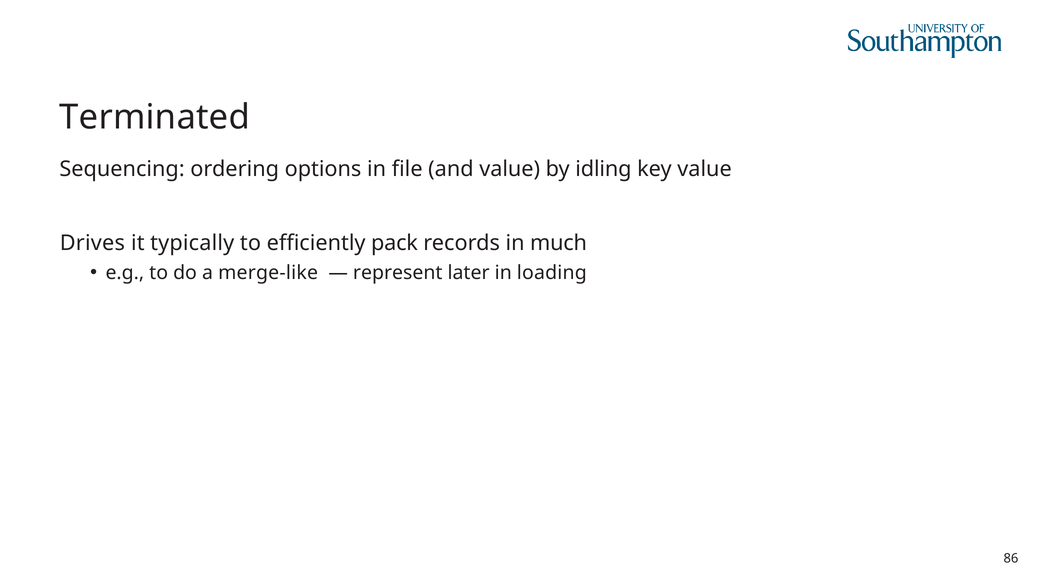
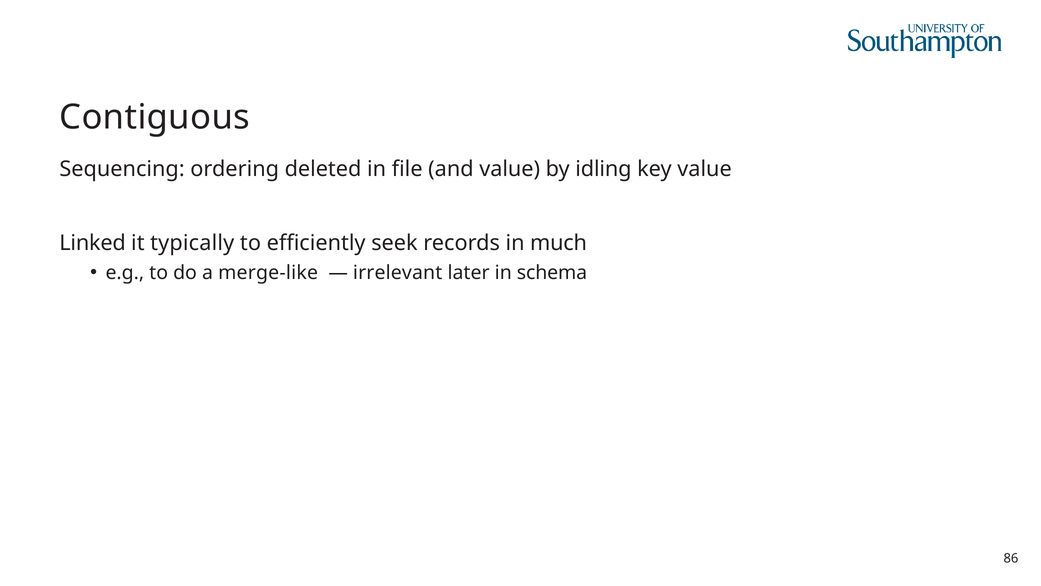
Terminated: Terminated -> Contiguous
options: options -> deleted
Drives: Drives -> Linked
pack: pack -> seek
represent: represent -> irrelevant
loading: loading -> schema
